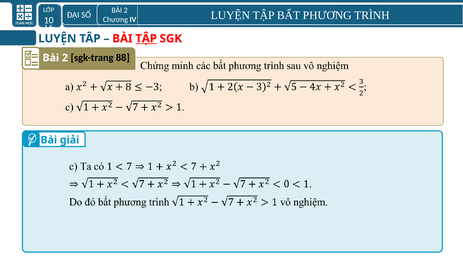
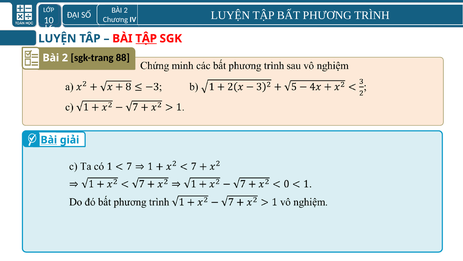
Bài at (49, 140) underline: none -> present
